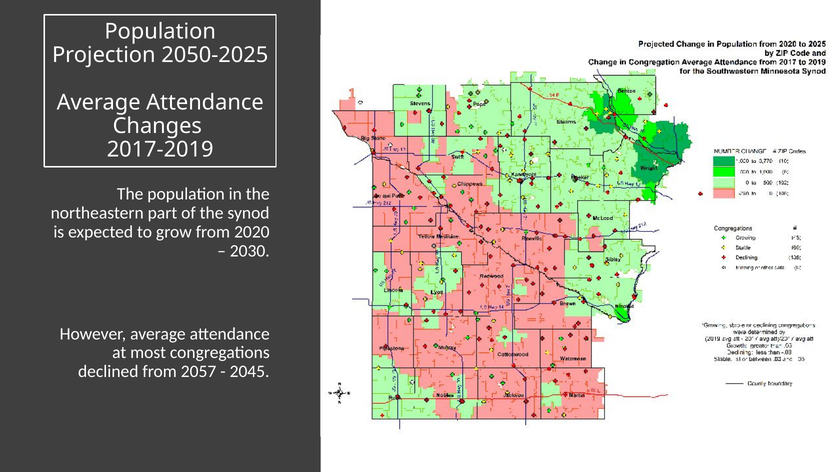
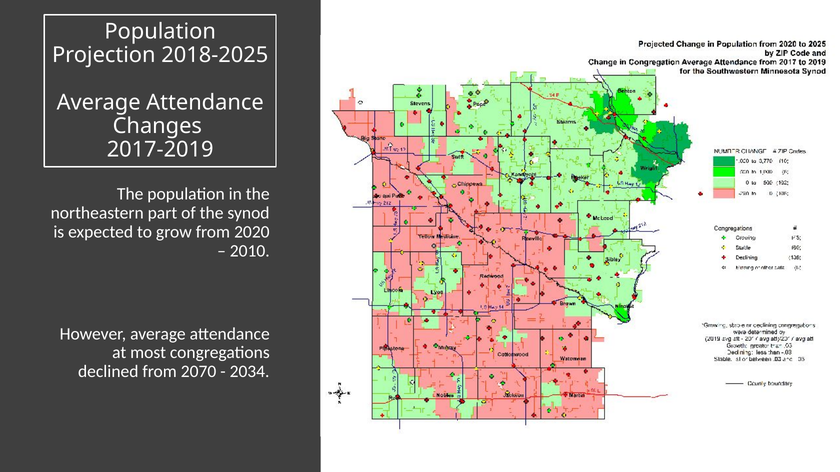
2050-2025: 2050-2025 -> 2018-2025
2030: 2030 -> 2010
2057: 2057 -> 2070
2045: 2045 -> 2034
